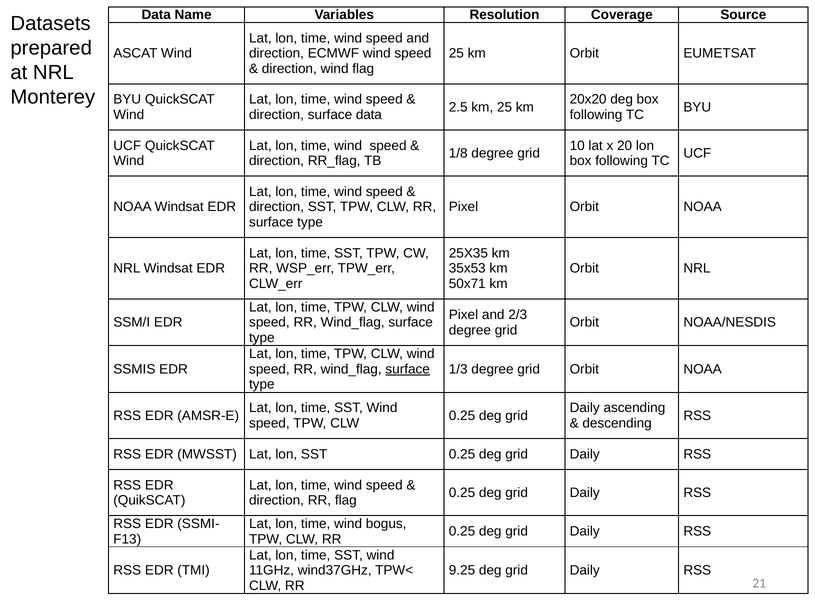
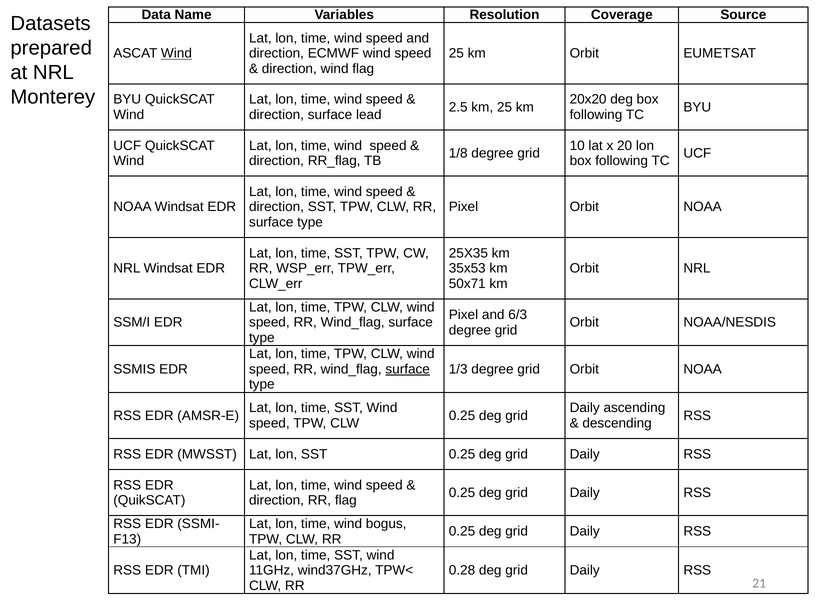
Wind at (176, 53) underline: none -> present
surface data: data -> lead
2/3: 2/3 -> 6/3
9.25: 9.25 -> 0.28
